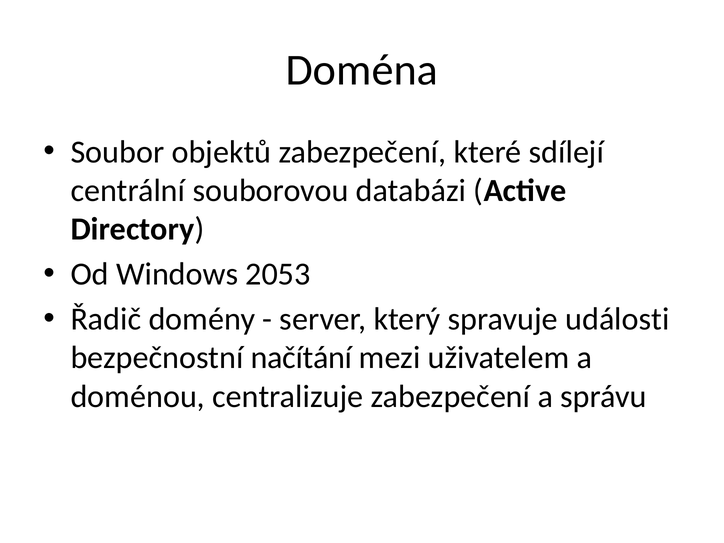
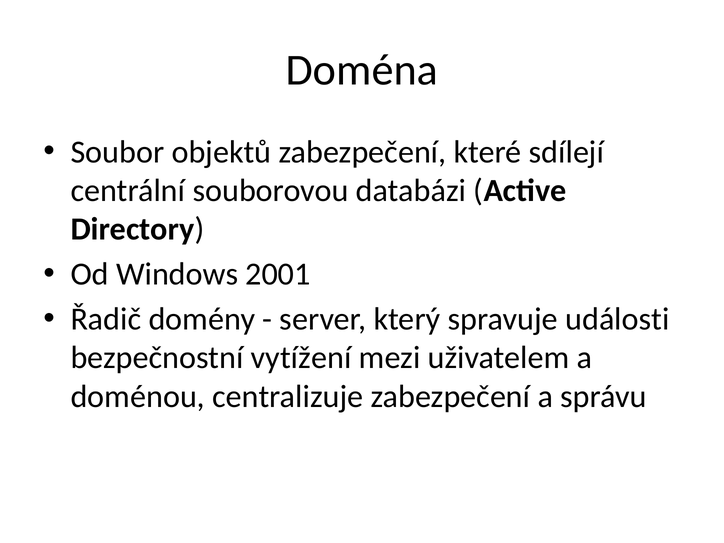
2053: 2053 -> 2001
načítání: načítání -> vytížení
